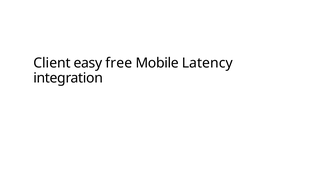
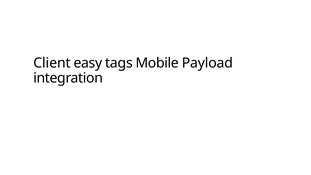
free: free -> tags
Latency: Latency -> Payload
